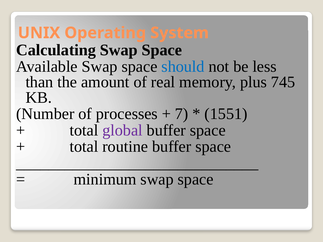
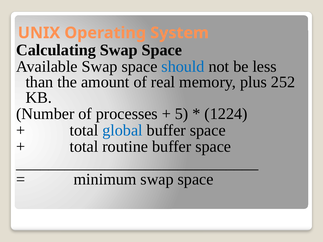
745: 745 -> 252
7: 7 -> 5
1551: 1551 -> 1224
global colour: purple -> blue
